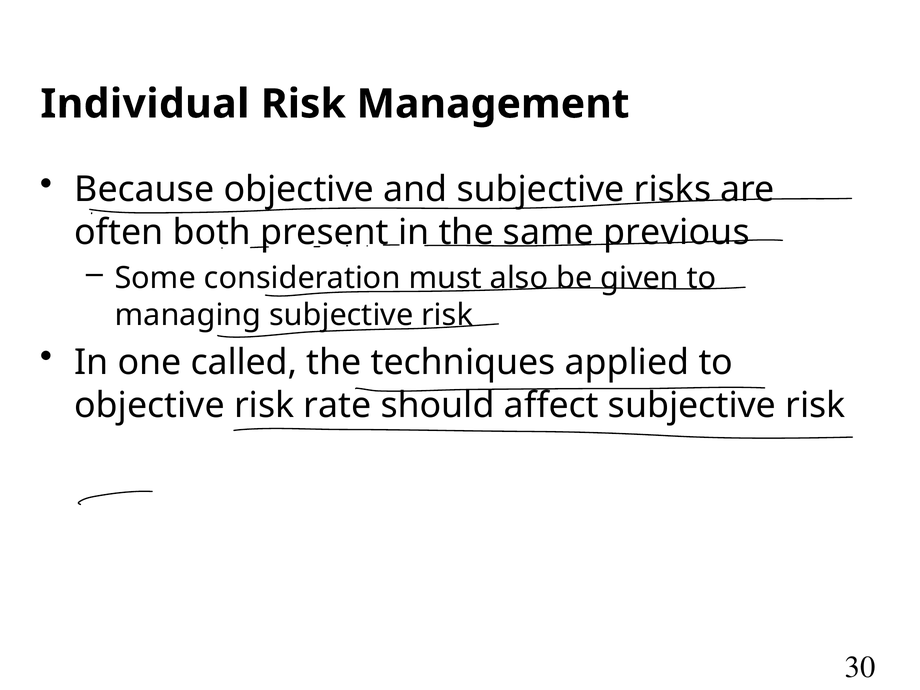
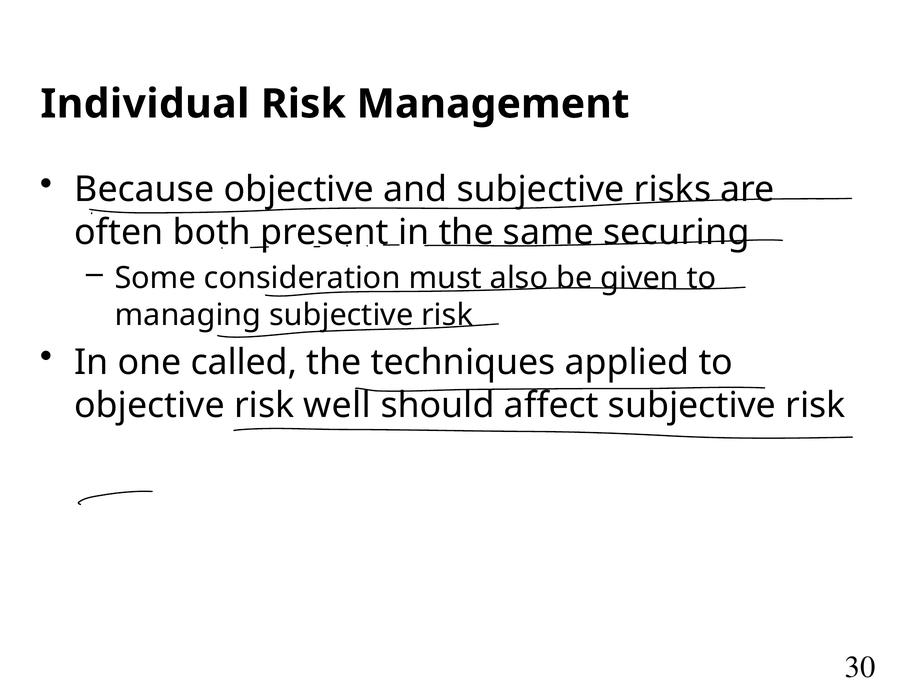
previous: previous -> securing
rate: rate -> well
